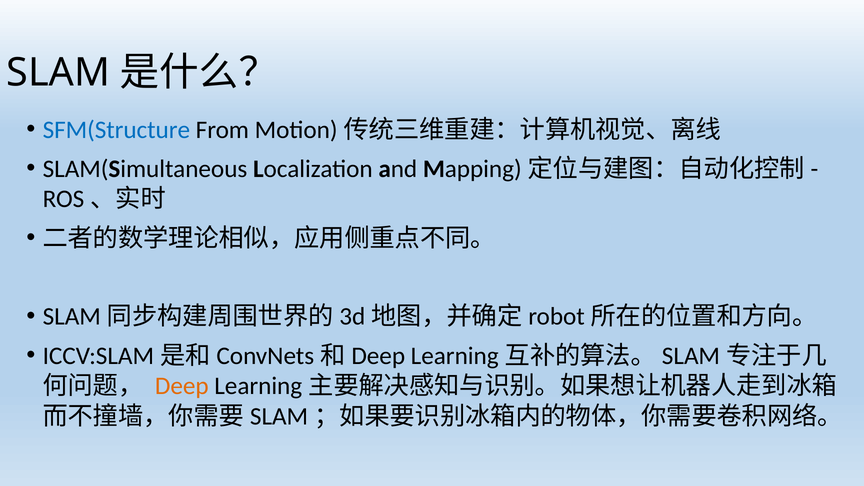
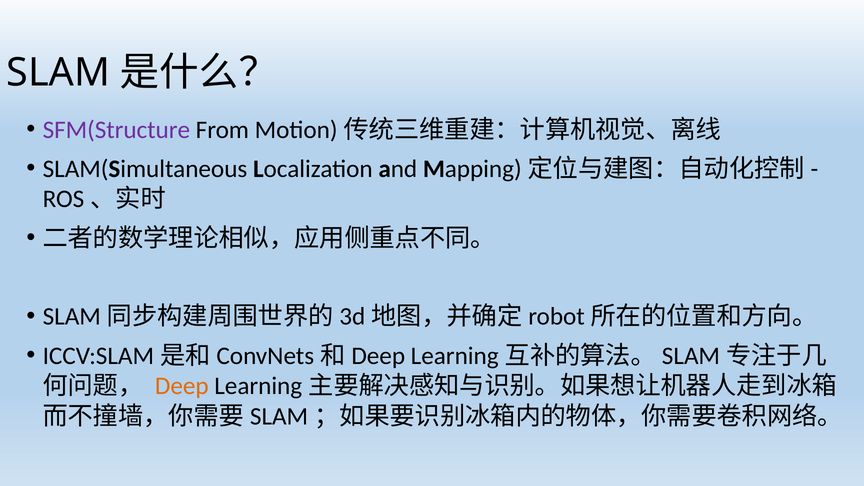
SFM(Structure colour: blue -> purple
